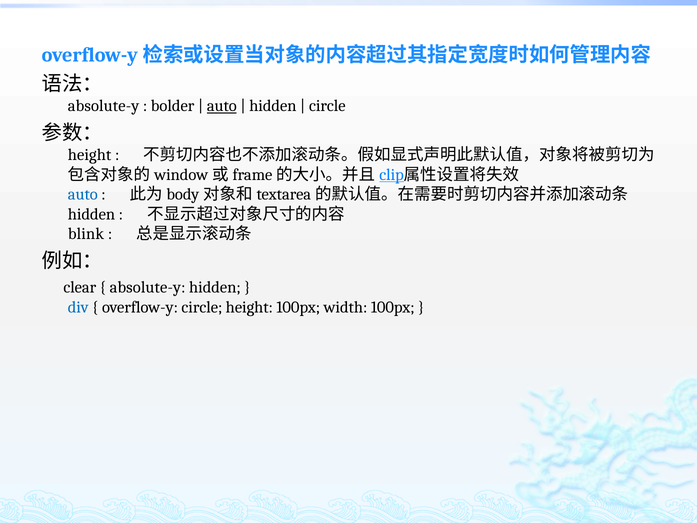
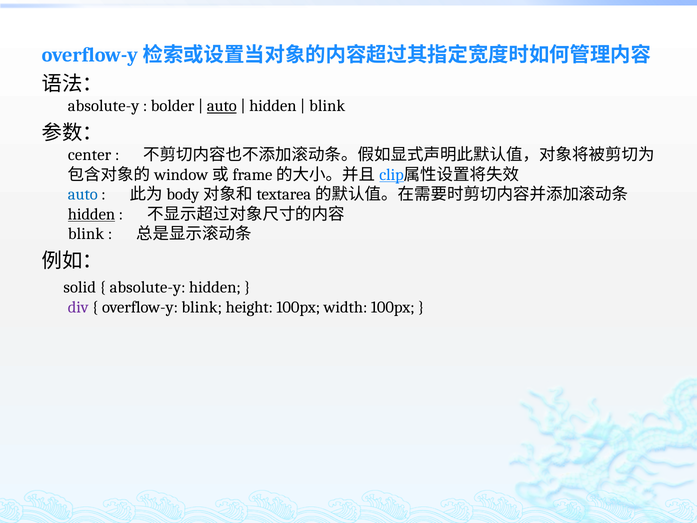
circle at (327, 106): circle -> blink
height at (90, 155): height -> center
hidden at (91, 214) underline: none -> present
clear: clear -> solid
div colour: blue -> purple
overflow-y circle: circle -> blink
